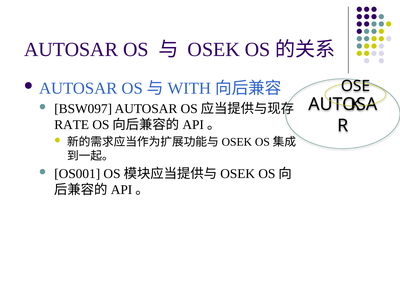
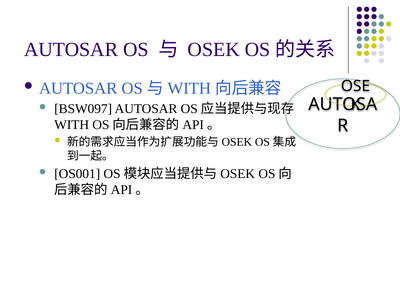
RATE at (72, 125): RATE -> WITH
